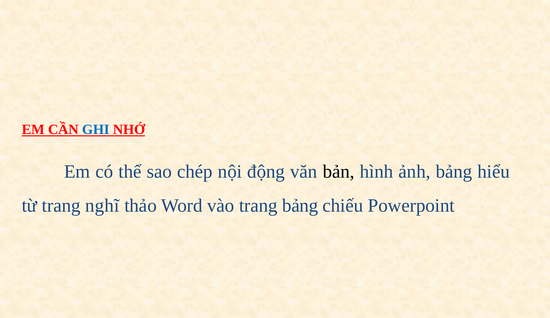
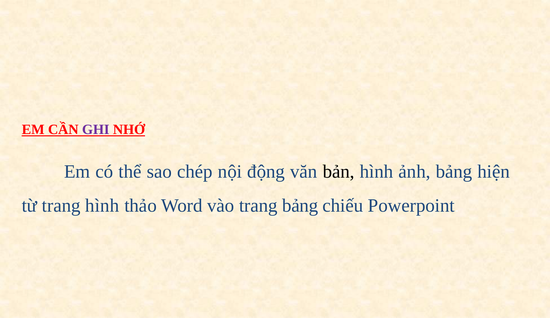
GHI colour: blue -> purple
hiểu: hiểu -> hiện
trang nghĩ: nghĩ -> hình
